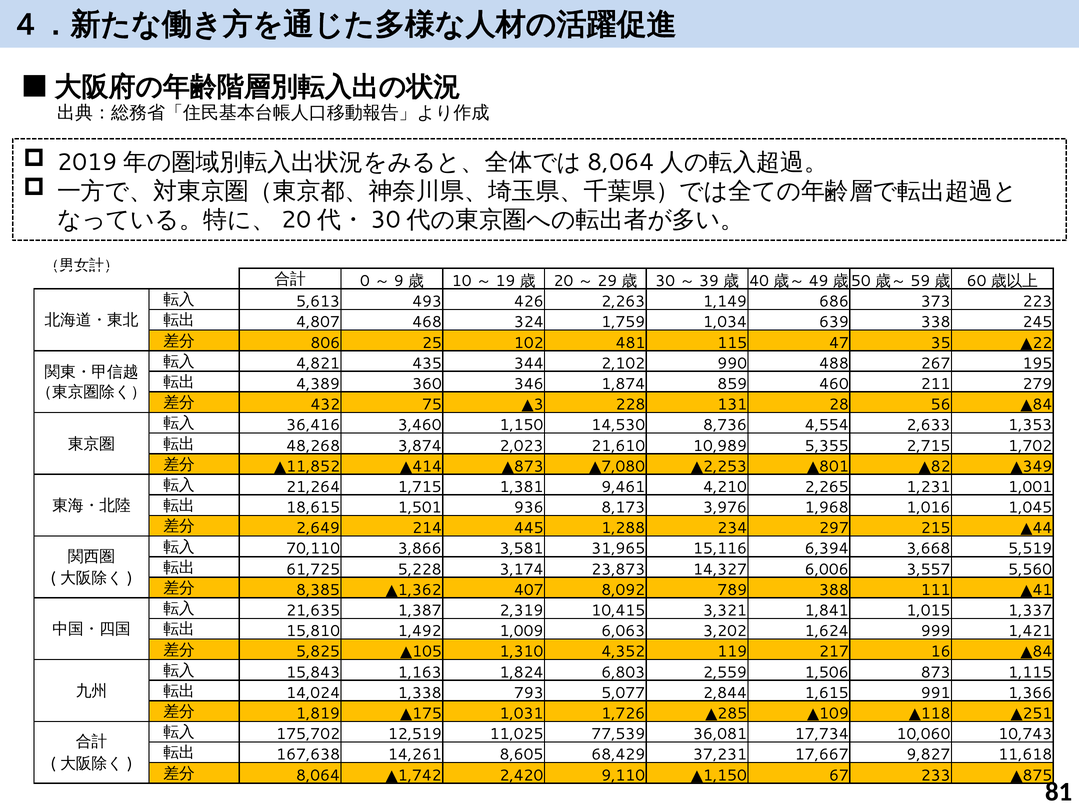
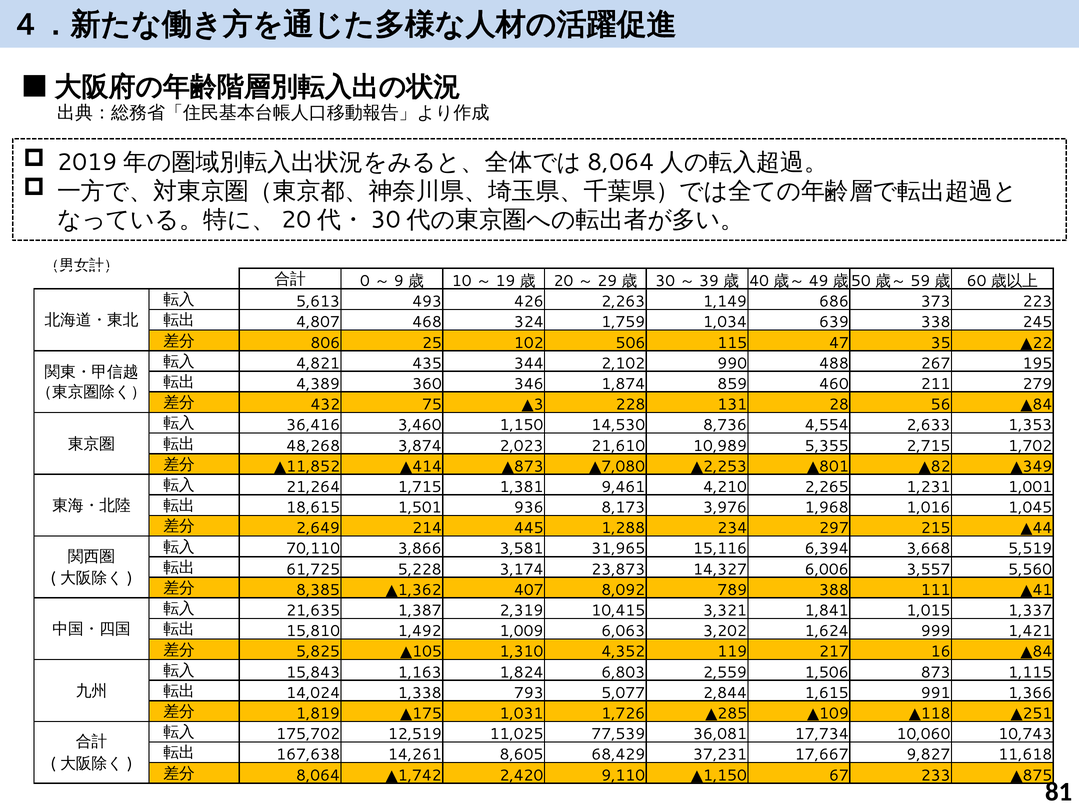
481: 481 -> 506
